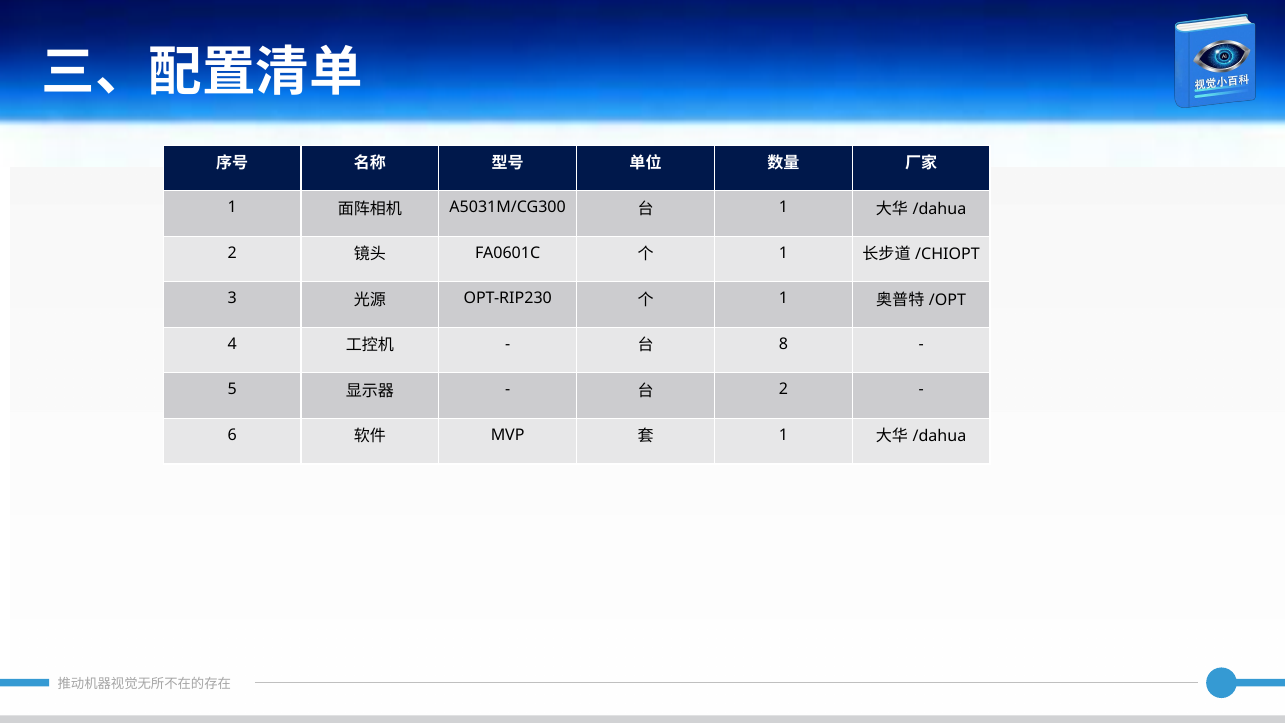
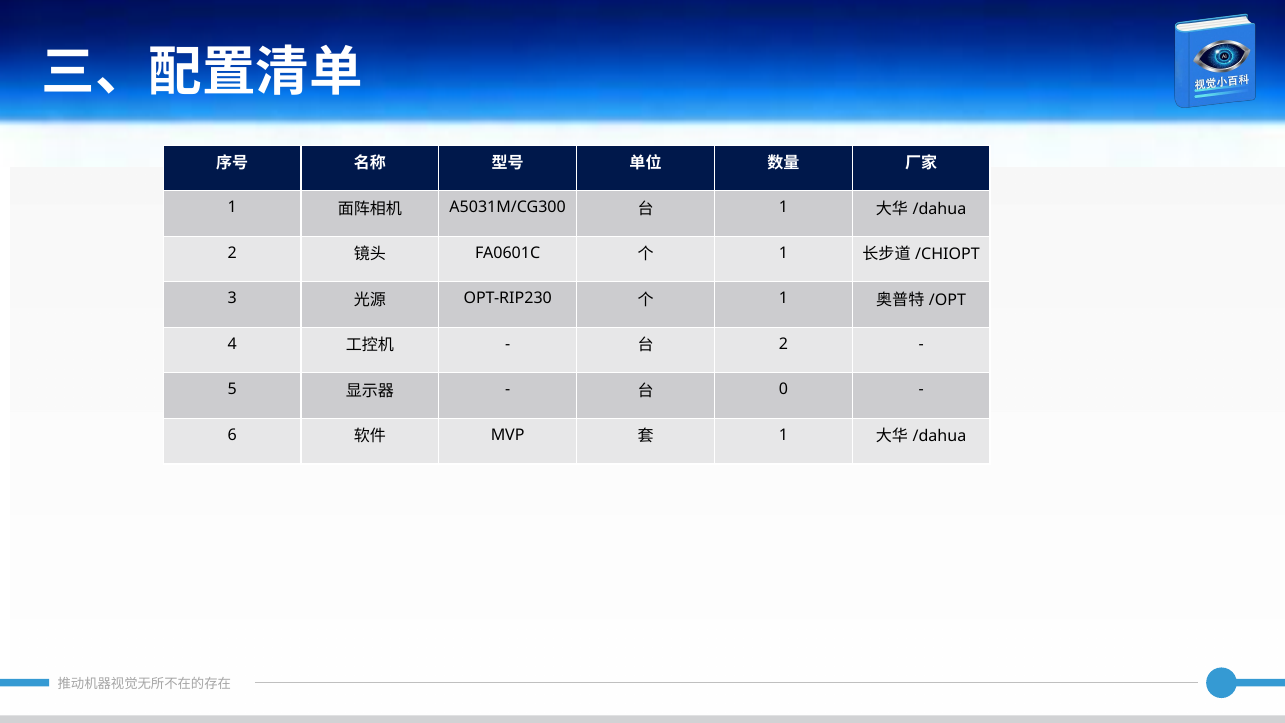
8 at (783, 344): 8 -> 2
2 at (783, 389): 2 -> 0
